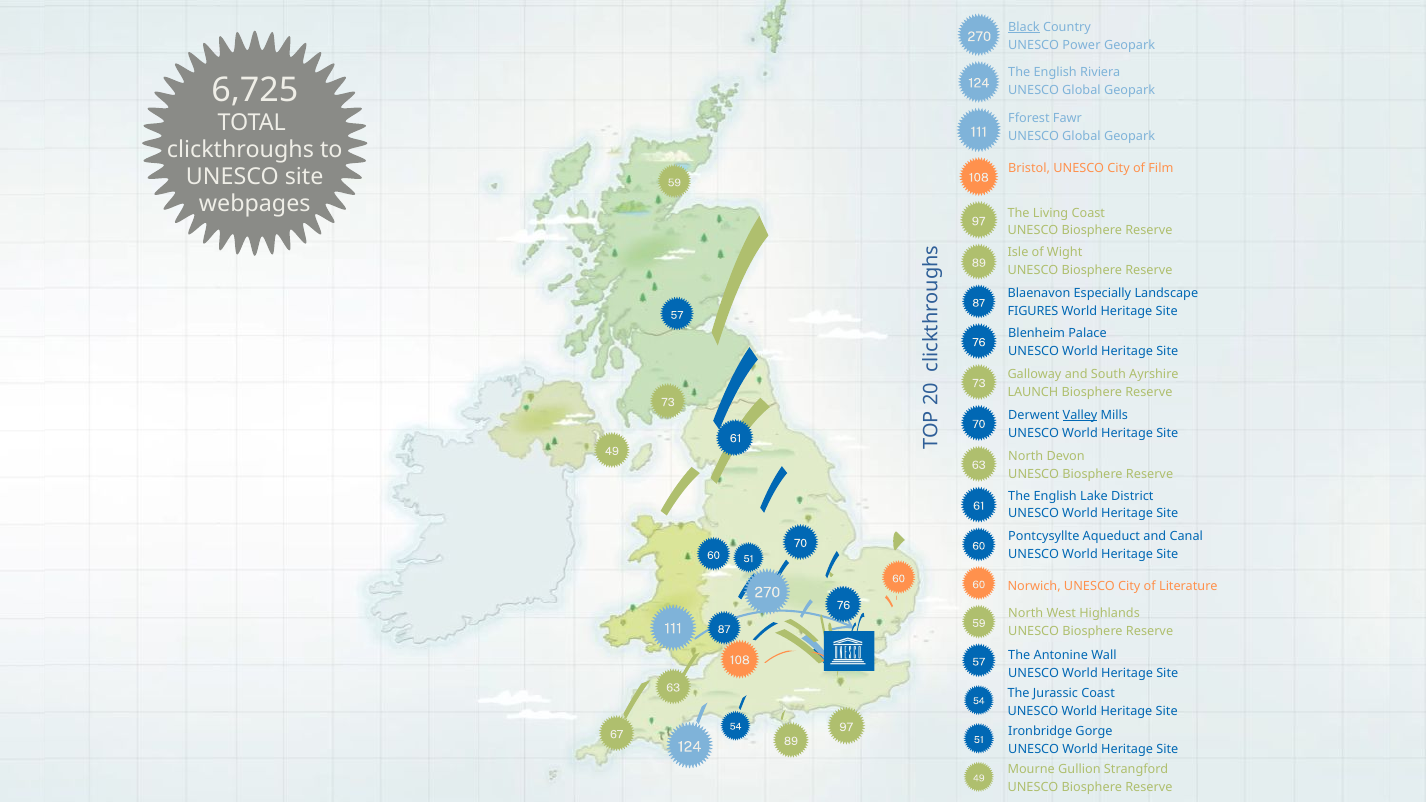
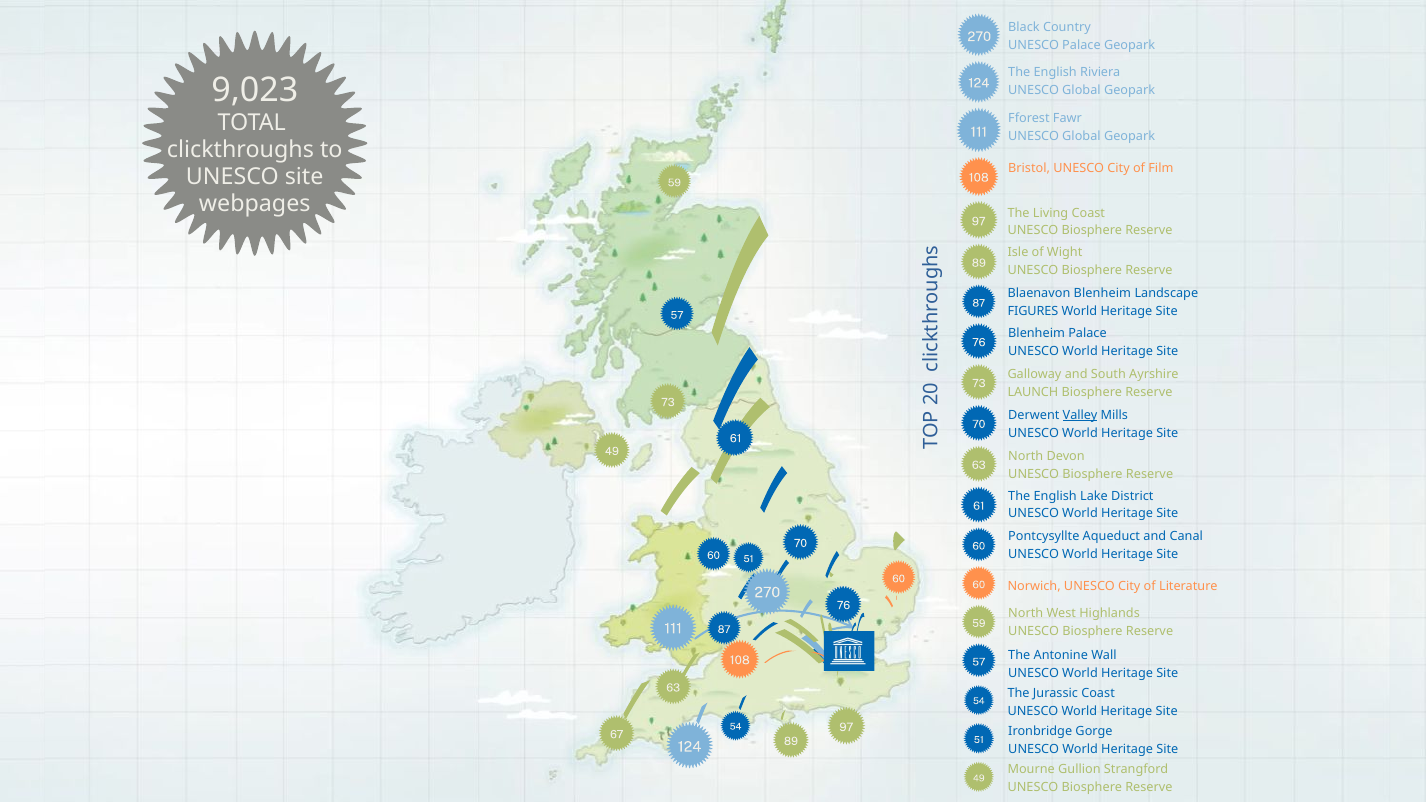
Black underline: present -> none
UNESCO Power: Power -> Palace
6,725: 6,725 -> 9,023
Blaenavon Especially: Especially -> Blenheim
